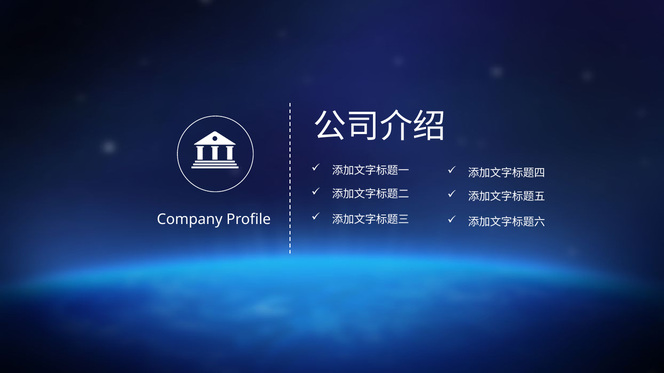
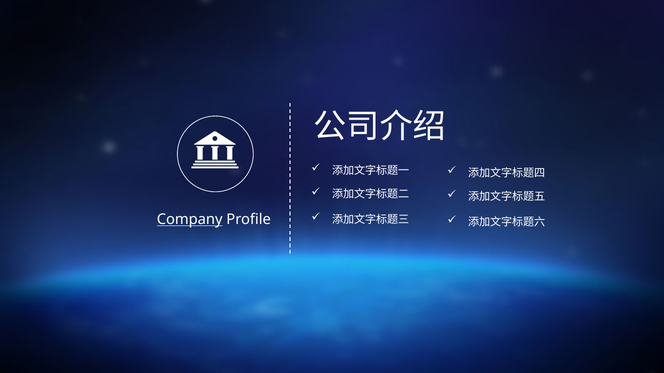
Company underline: none -> present
